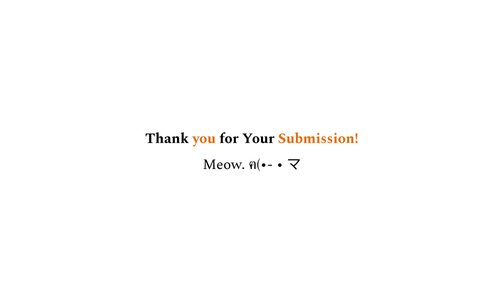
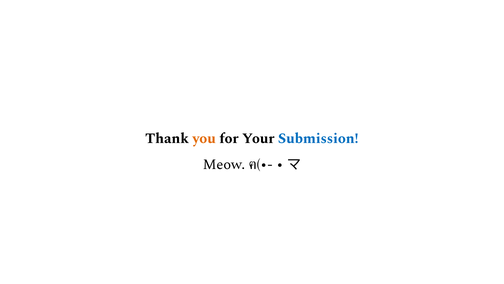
Submission colour: orange -> blue
